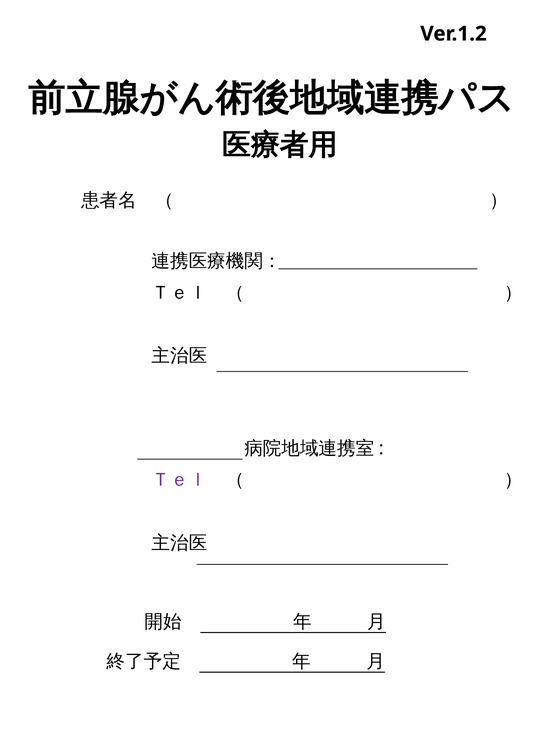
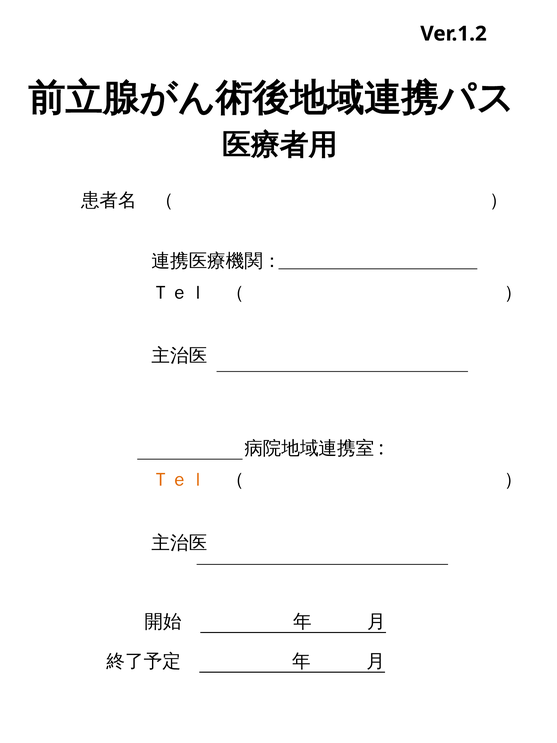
Ｔｅｌ at (179, 480) colour: purple -> orange
